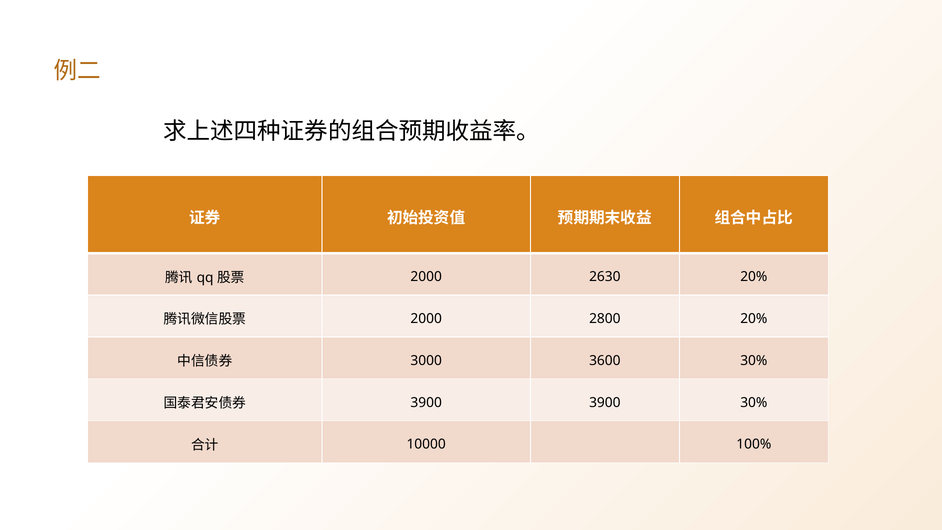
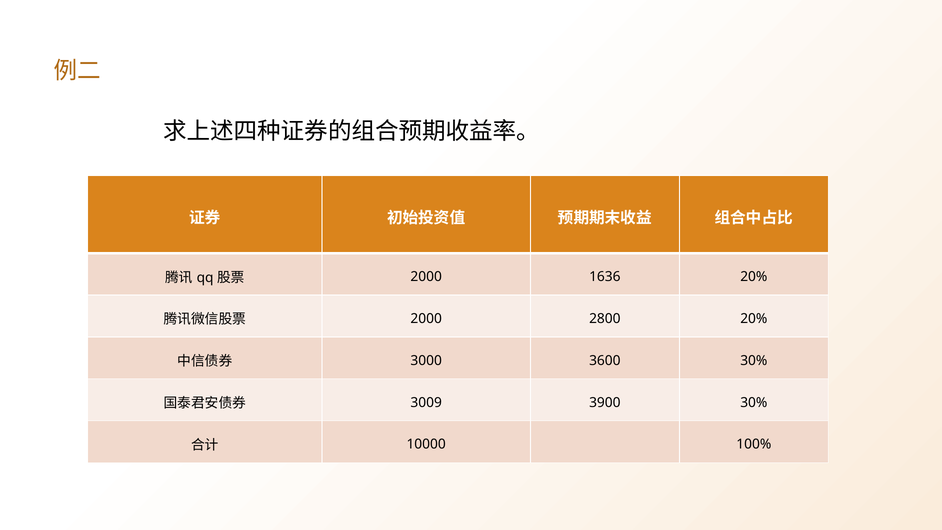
2630: 2630 -> 1636
3900 at (426, 402): 3900 -> 3009
